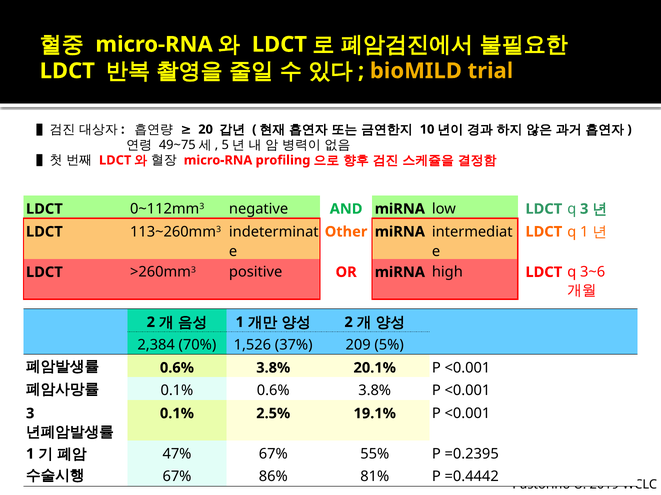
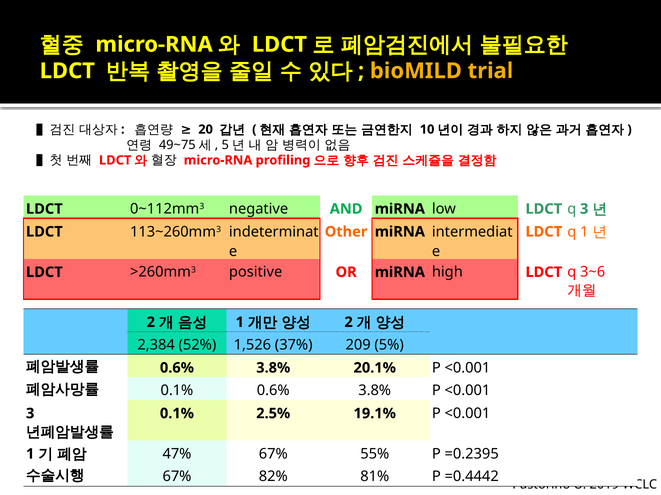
70%: 70% -> 52%
86%: 86% -> 82%
